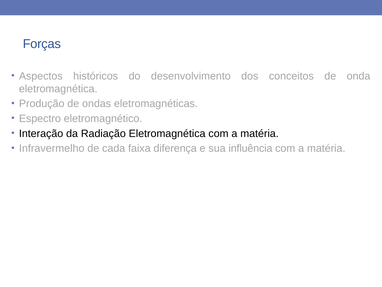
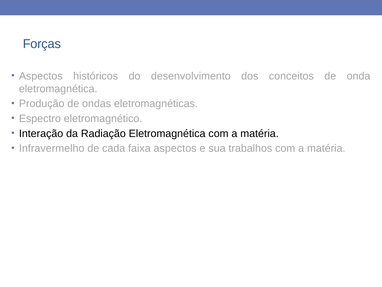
faixa diferença: diferença -> aspectos
influência: influência -> trabalhos
